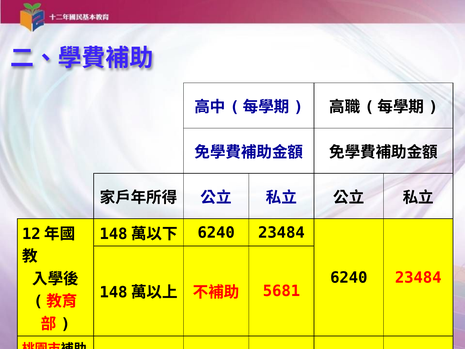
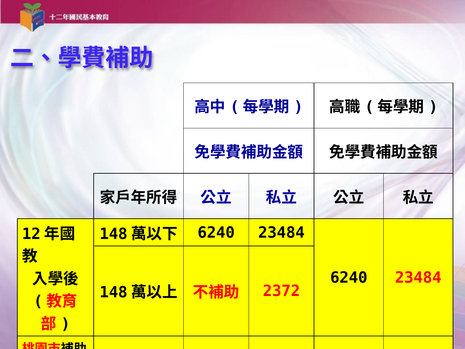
5681: 5681 -> 2372
